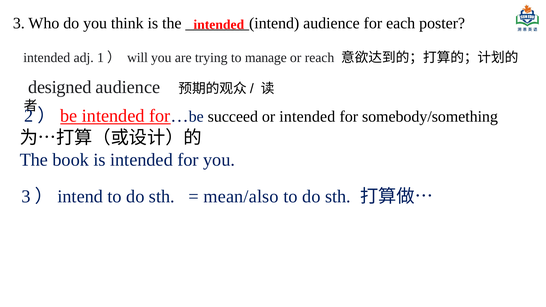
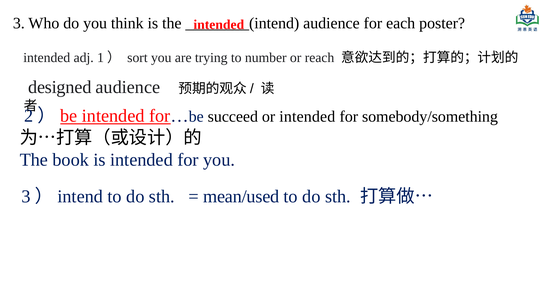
will: will -> sort
manage: manage -> number
mean/also: mean/also -> mean/used
